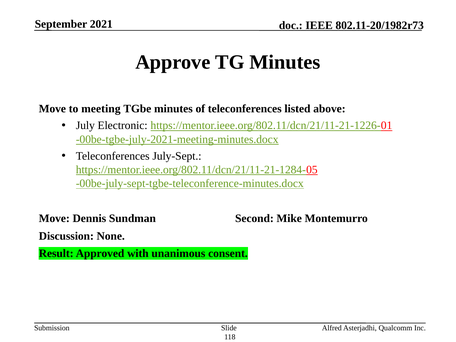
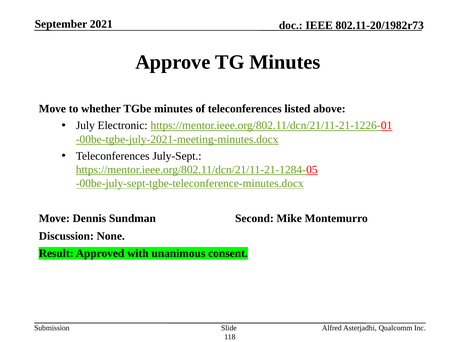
meeting: meeting -> whether
